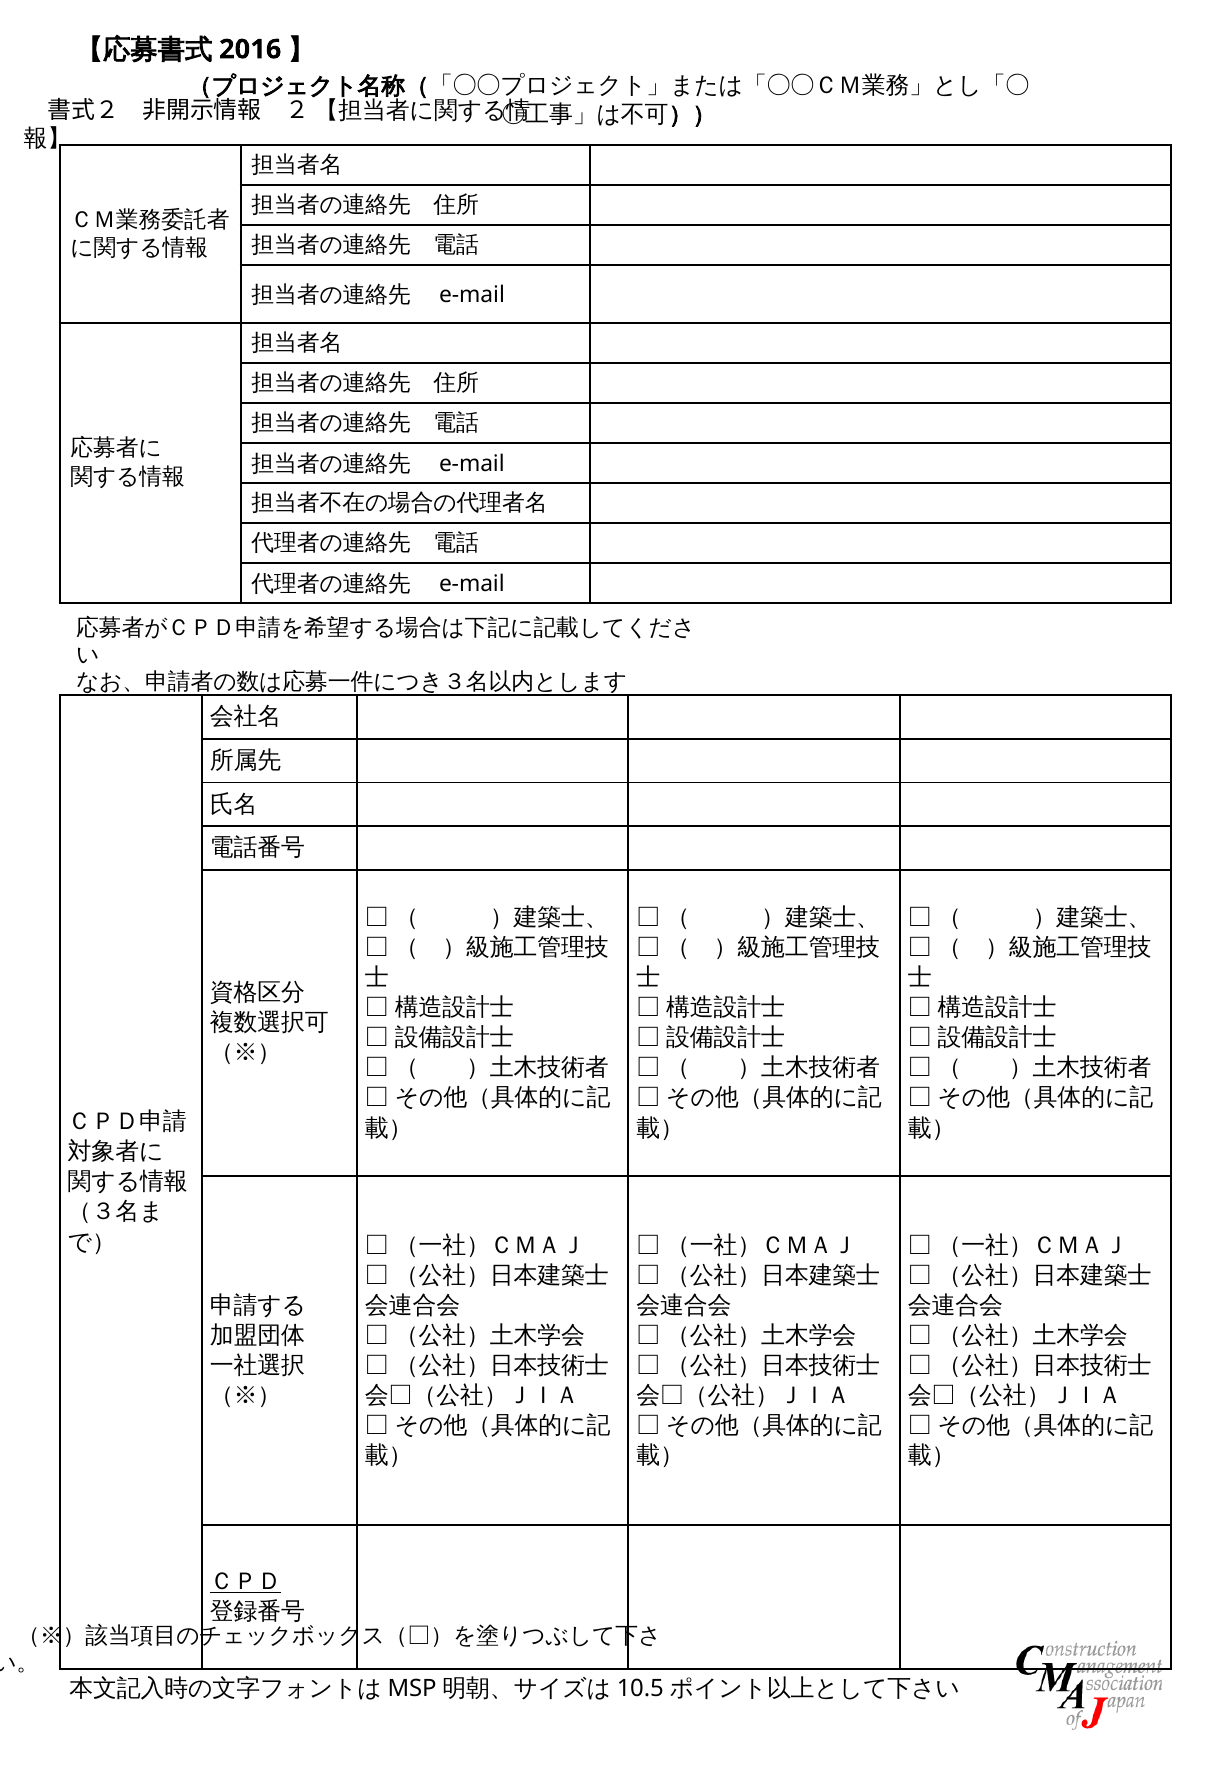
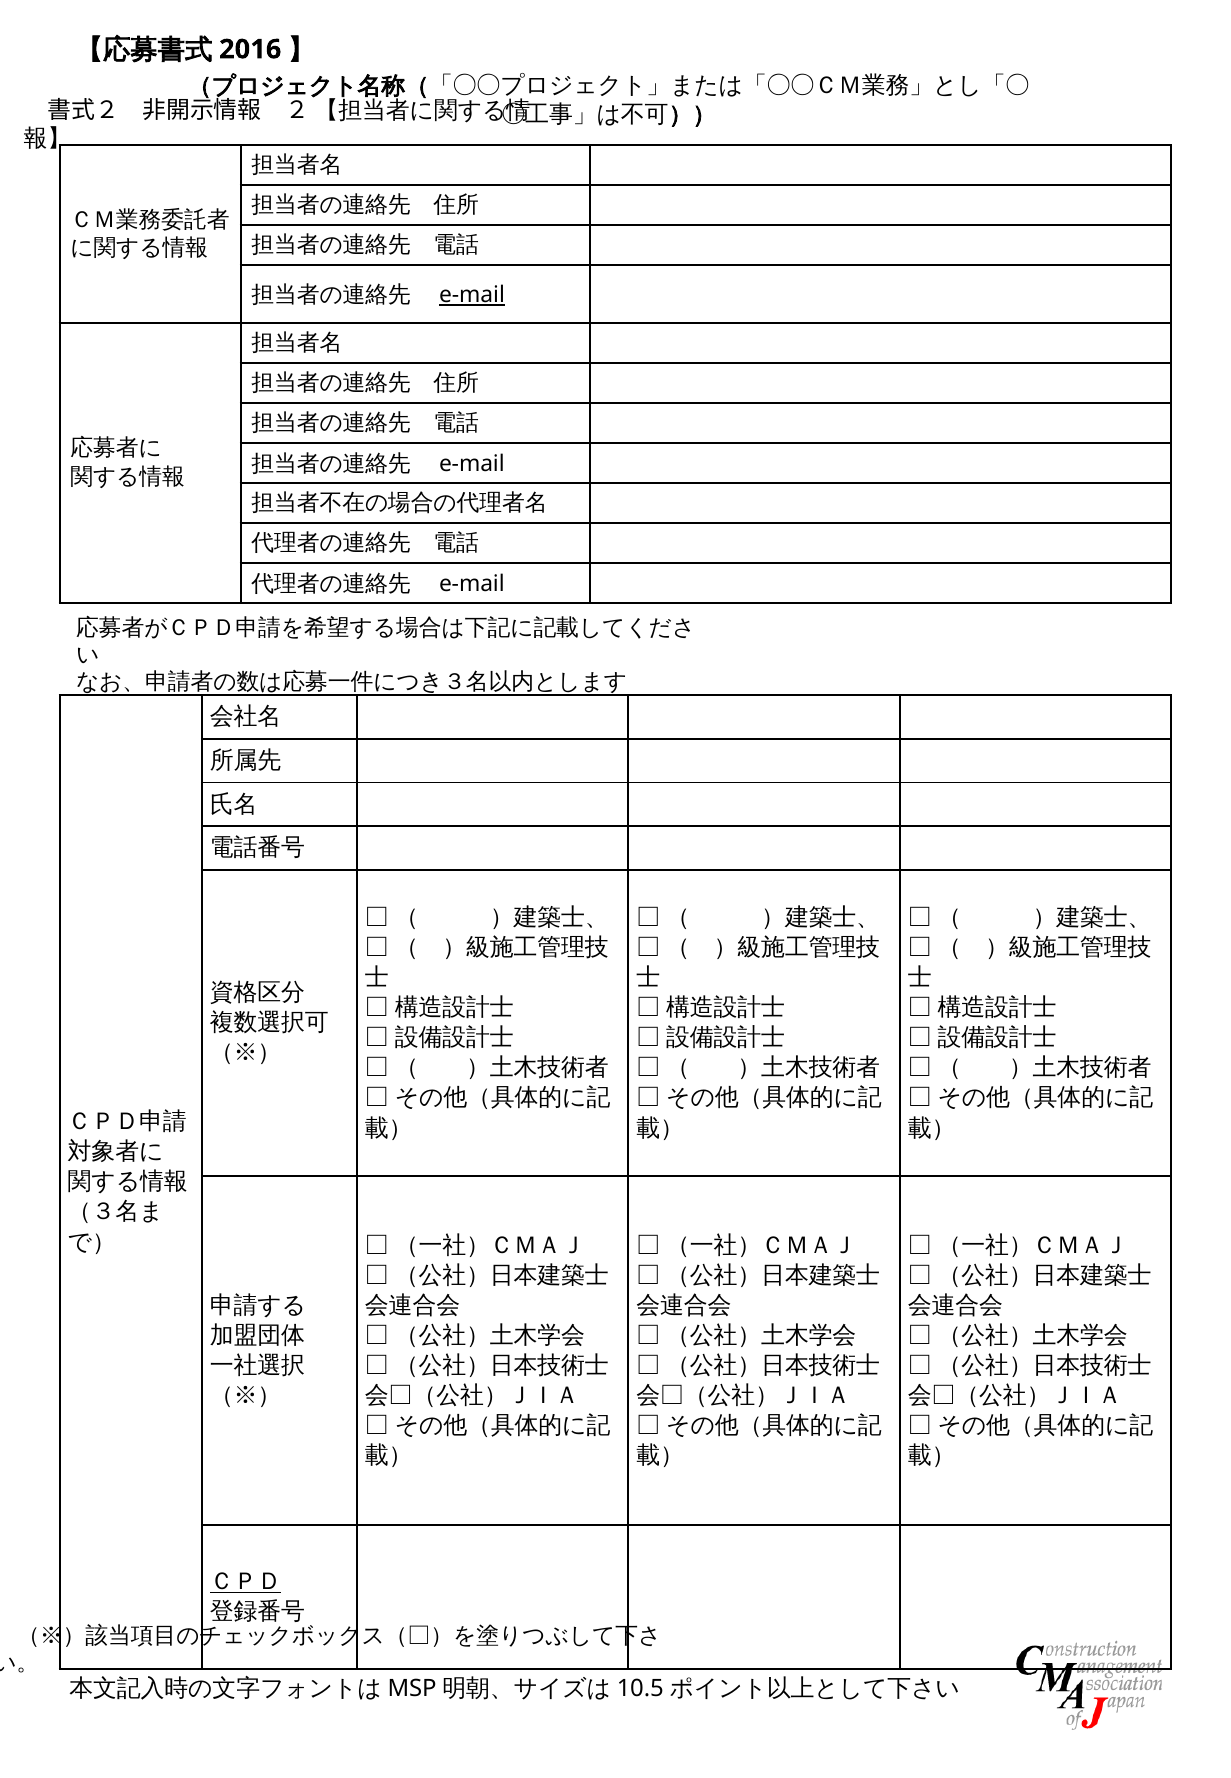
e-mail at (472, 295) underline: none -> present
